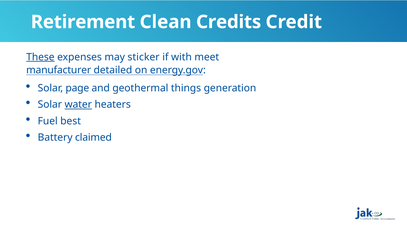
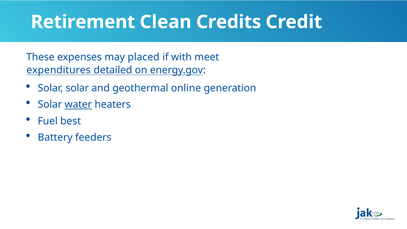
These underline: present -> none
sticker: sticker -> placed
manufacturer: manufacturer -> expenditures
Solar page: page -> solar
things: things -> online
claimed: claimed -> feeders
